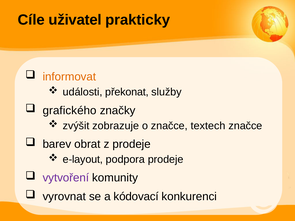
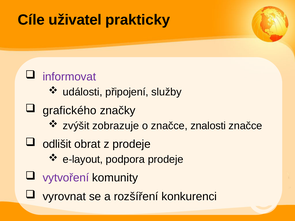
informovat colour: orange -> purple
překonat: překonat -> připojení
textech: textech -> znalosti
barev: barev -> odlišit
kódovací: kódovací -> rozšíření
